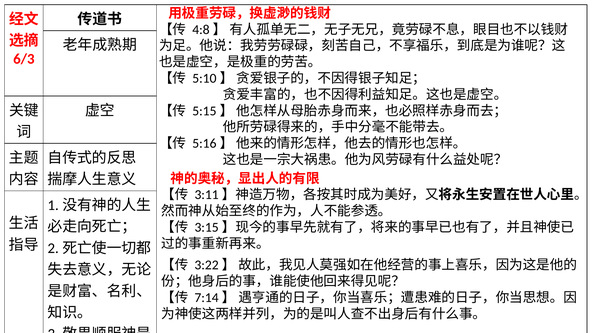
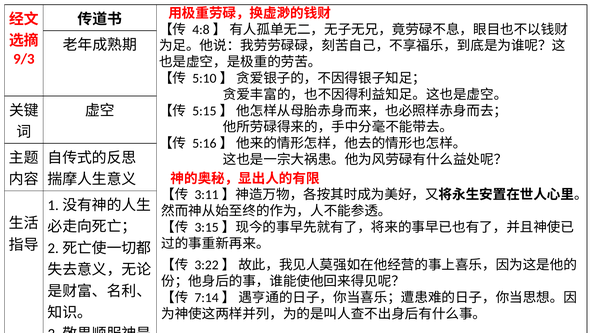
6/3: 6/3 -> 9/3
